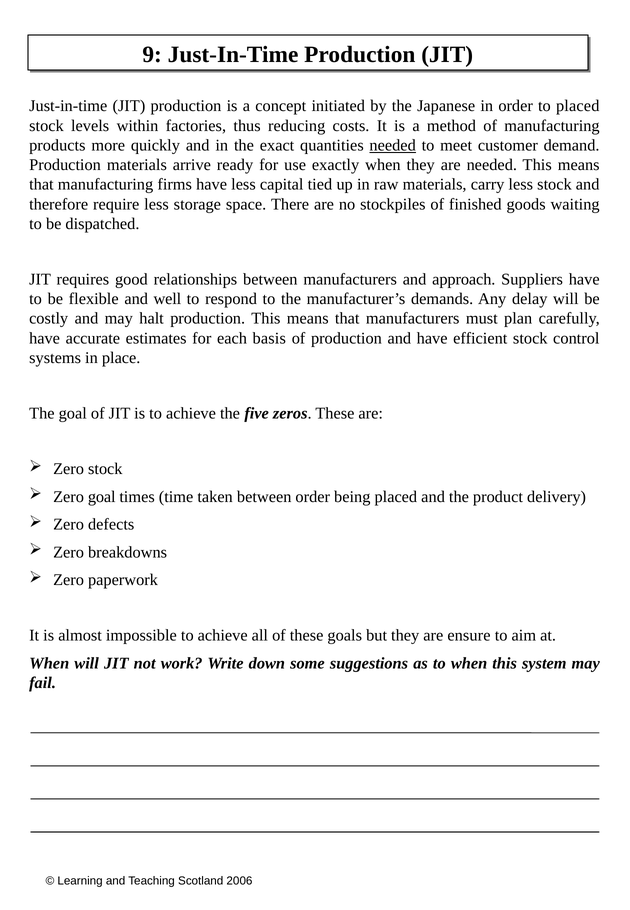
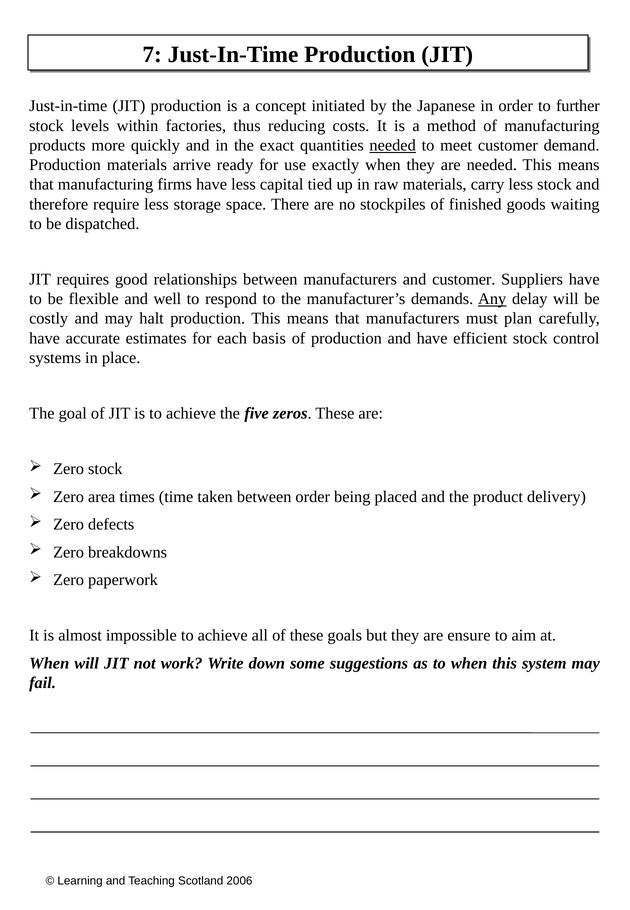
9: 9 -> 7
to placed: placed -> further
and approach: approach -> customer
Any underline: none -> present
Zero goal: goal -> area
